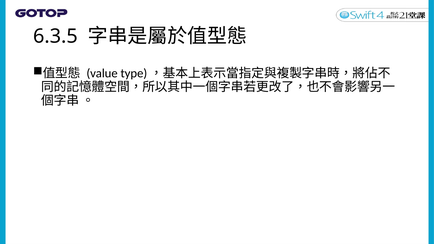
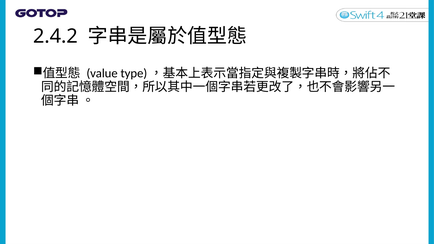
6.3.5: 6.3.5 -> 2.4.2
